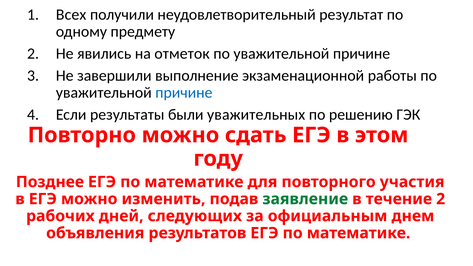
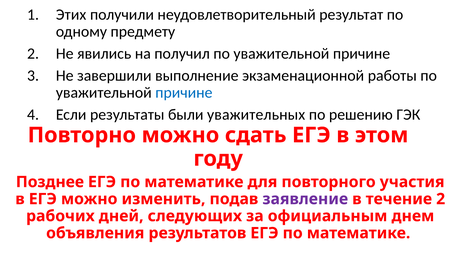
Всех: Всех -> Этих
отметок: отметок -> получил
заявление colour: green -> purple
